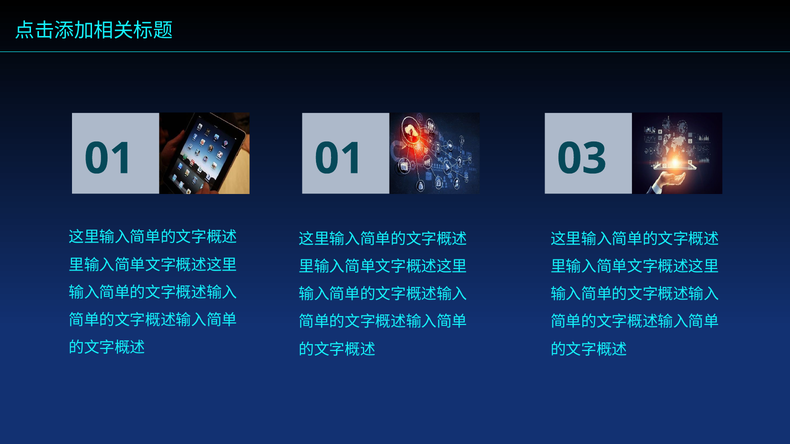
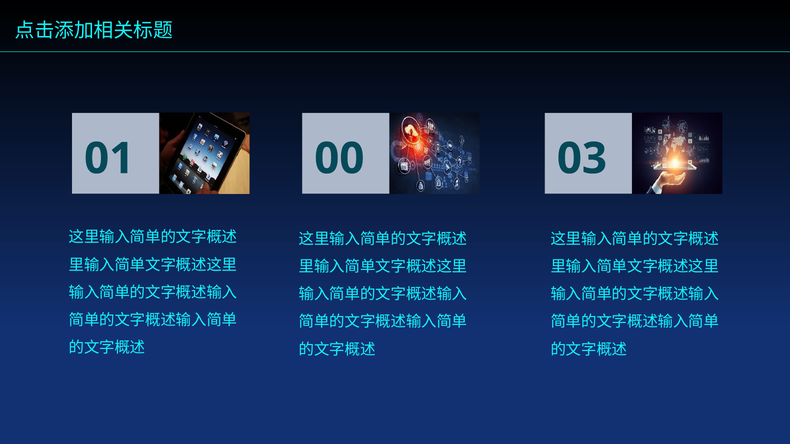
01 01: 01 -> 00
